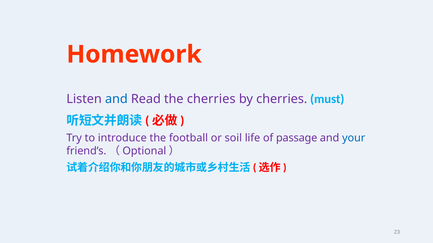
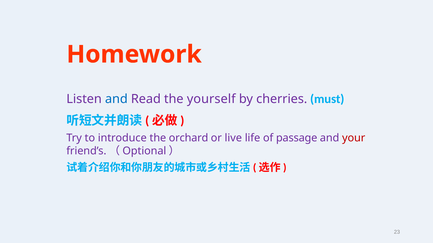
the cherries: cherries -> yourself
football: football -> orchard
soil: soil -> live
your colour: blue -> red
